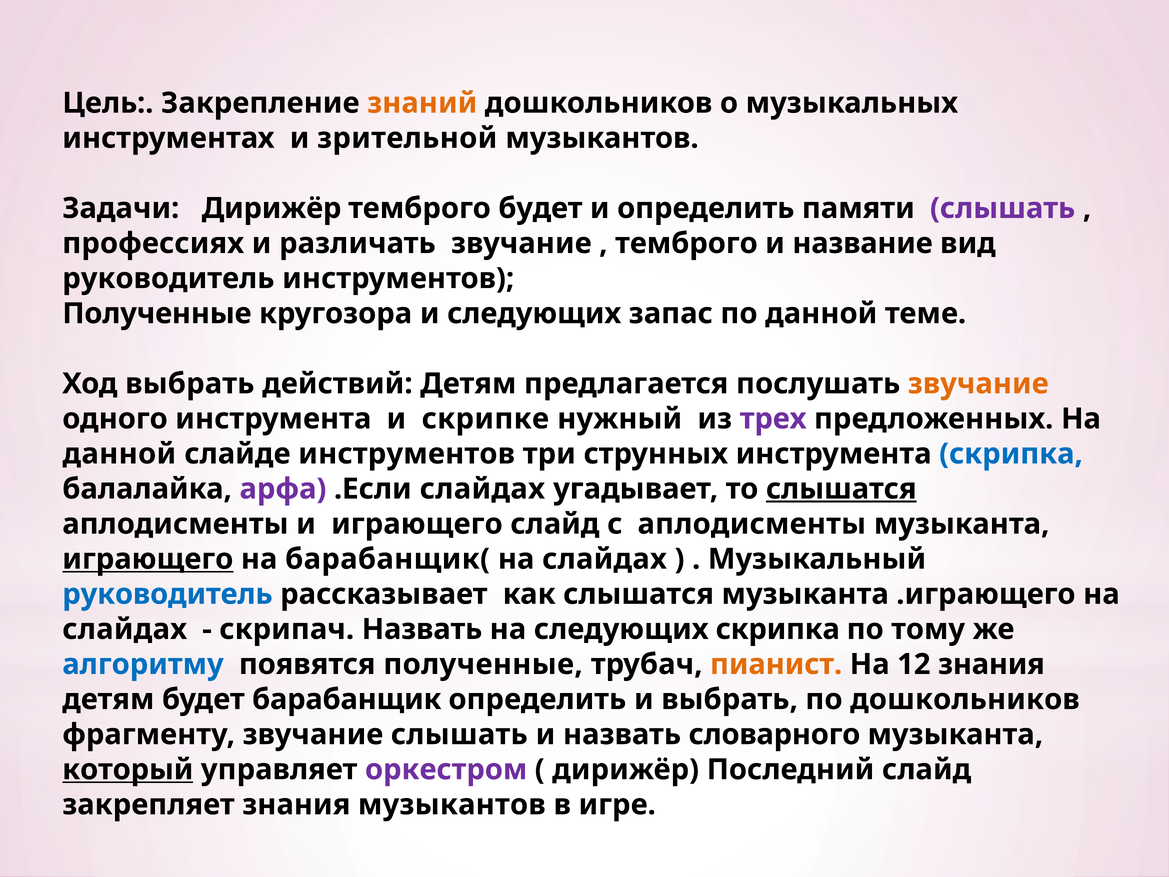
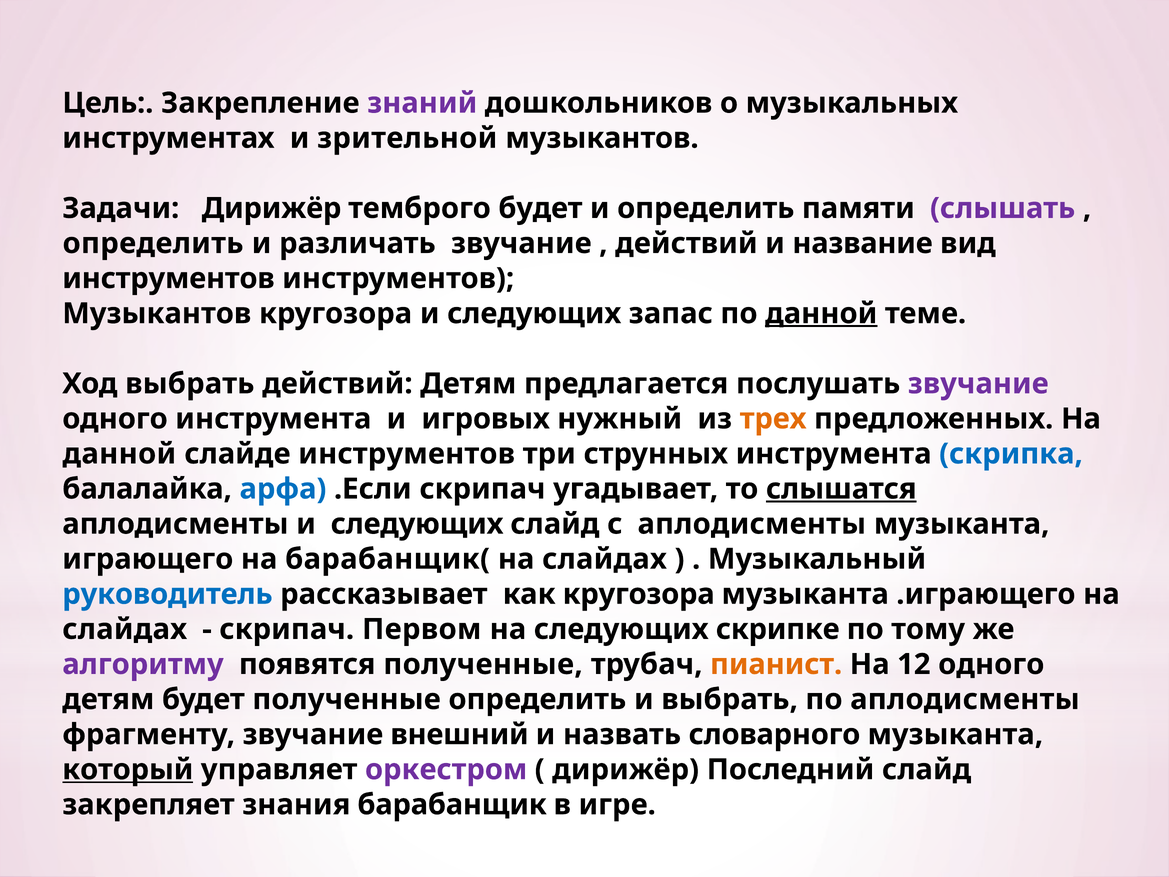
знаний colour: orange -> purple
профессиях at (153, 243): профессиях -> определить
темброго at (686, 243): темброго -> действий
руководитель at (168, 278): руководитель -> инструментов
Полученные at (157, 313): Полученные -> Музыкантов
данной at (821, 313) underline: none -> present
звучание at (978, 384) colour: orange -> purple
скрипке: скрипке -> игровых
трех colour: purple -> orange
арфа colour: purple -> blue
.Если слайдах: слайдах -> скрипач
аплодисменты и играющего: играющего -> следующих
играющего at (148, 559) underline: present -> none
как слышатся: слышатся -> кругозора
скрипач Назвать: Назвать -> Первом
следующих скрипка: скрипка -> скрипке
алгоритму colour: blue -> purple
12 знания: знания -> одного
будет барабанщик: барабанщик -> полученные
по дошкольников: дошкольников -> аплодисменты
звучание слышать: слышать -> внешний
знания музыкантов: музыкантов -> барабанщик
